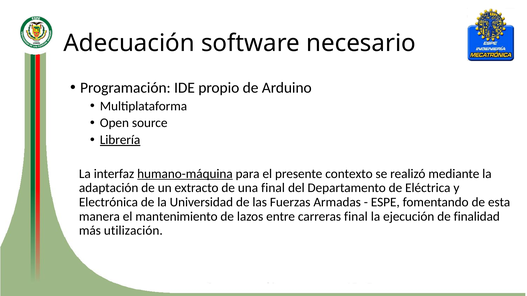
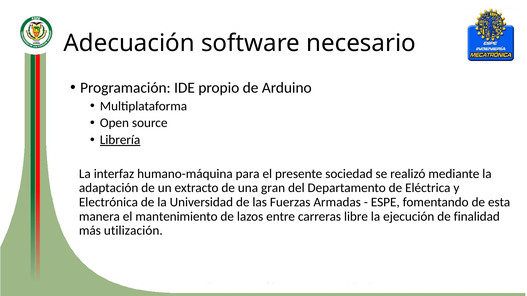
humano-máquina underline: present -> none
contexto: contexto -> sociedad
una final: final -> gran
carreras final: final -> libre
